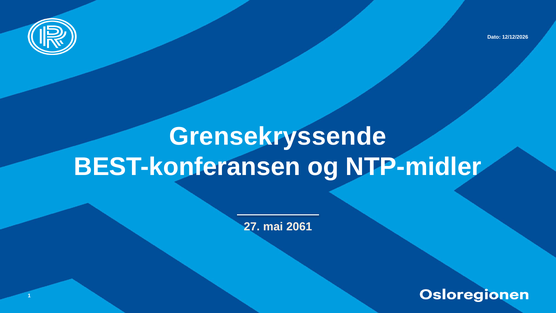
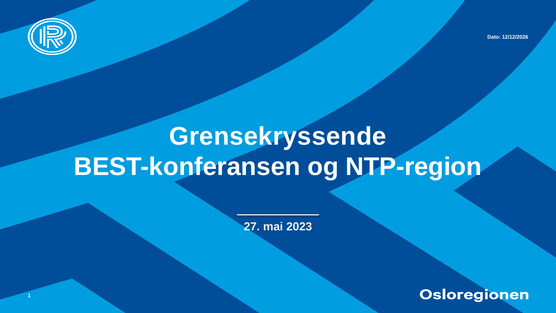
NTP-midler: NTP-midler -> NTP-region
2061: 2061 -> 2023
